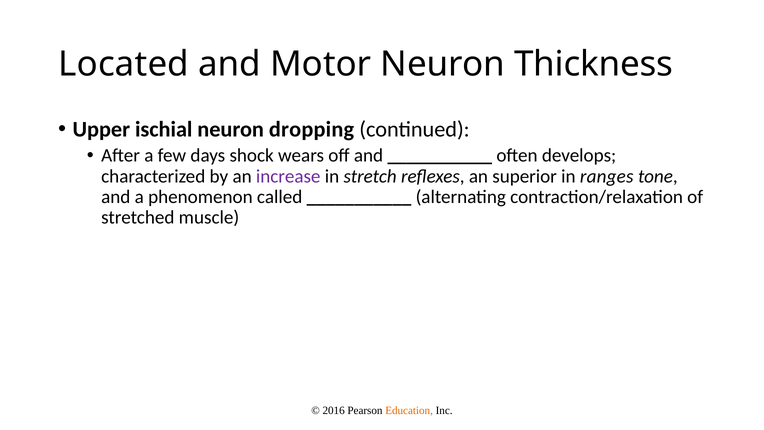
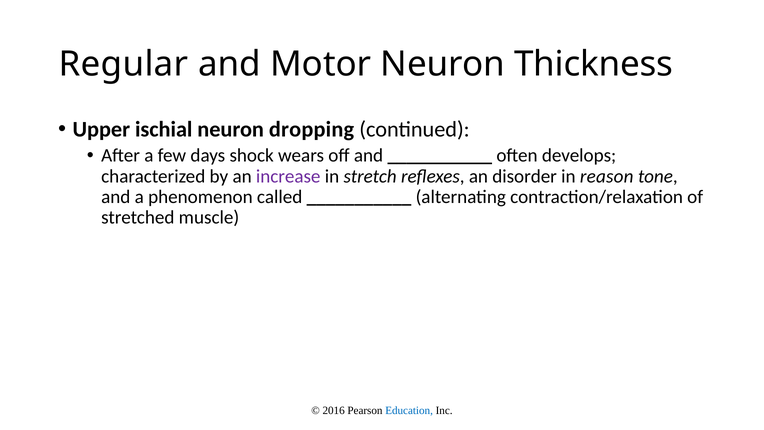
Located: Located -> Regular
superior: superior -> disorder
ranges: ranges -> reason
Education colour: orange -> blue
